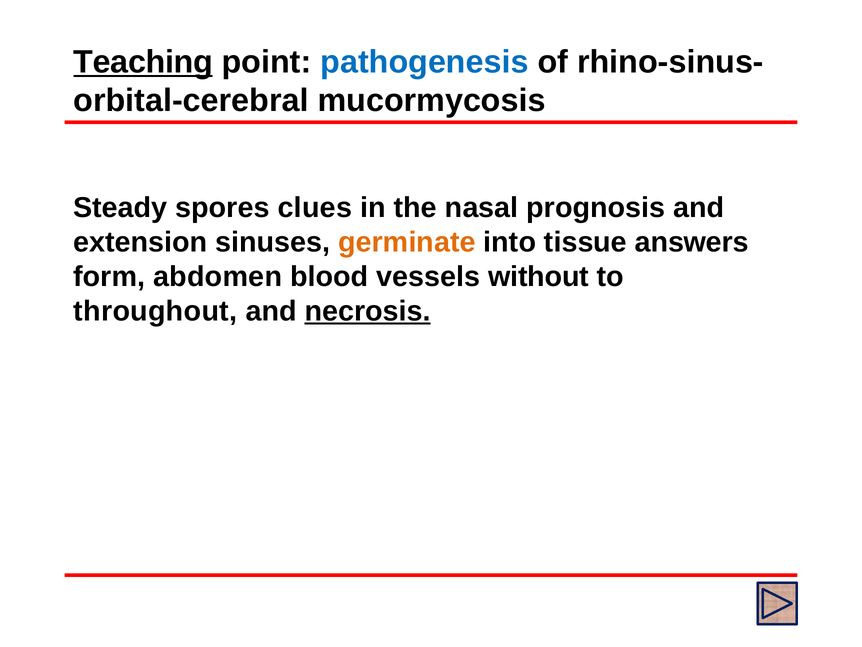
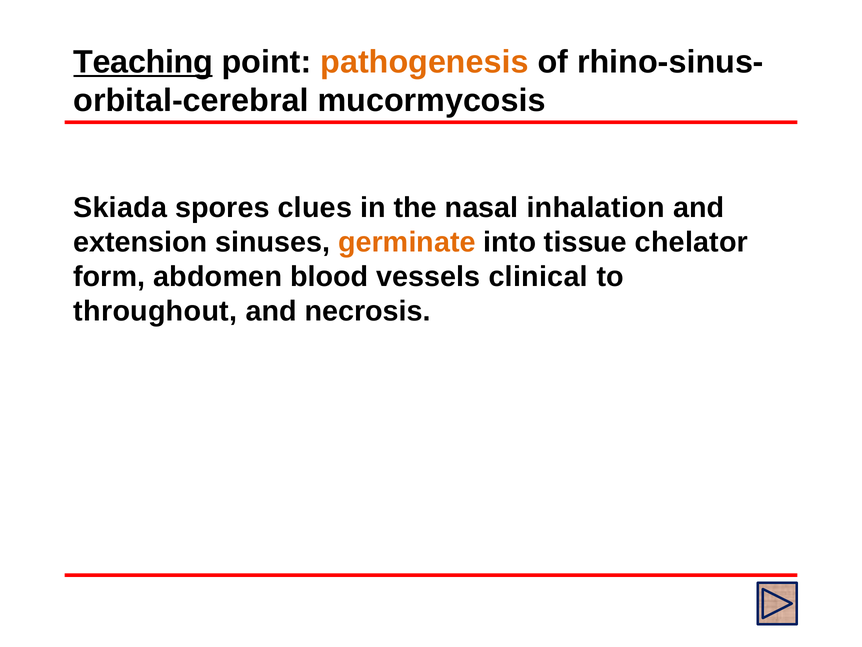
pathogenesis colour: blue -> orange
Steady: Steady -> Skiada
prognosis: prognosis -> inhalation
answers: answers -> chelator
without: without -> clinical
necrosis underline: present -> none
